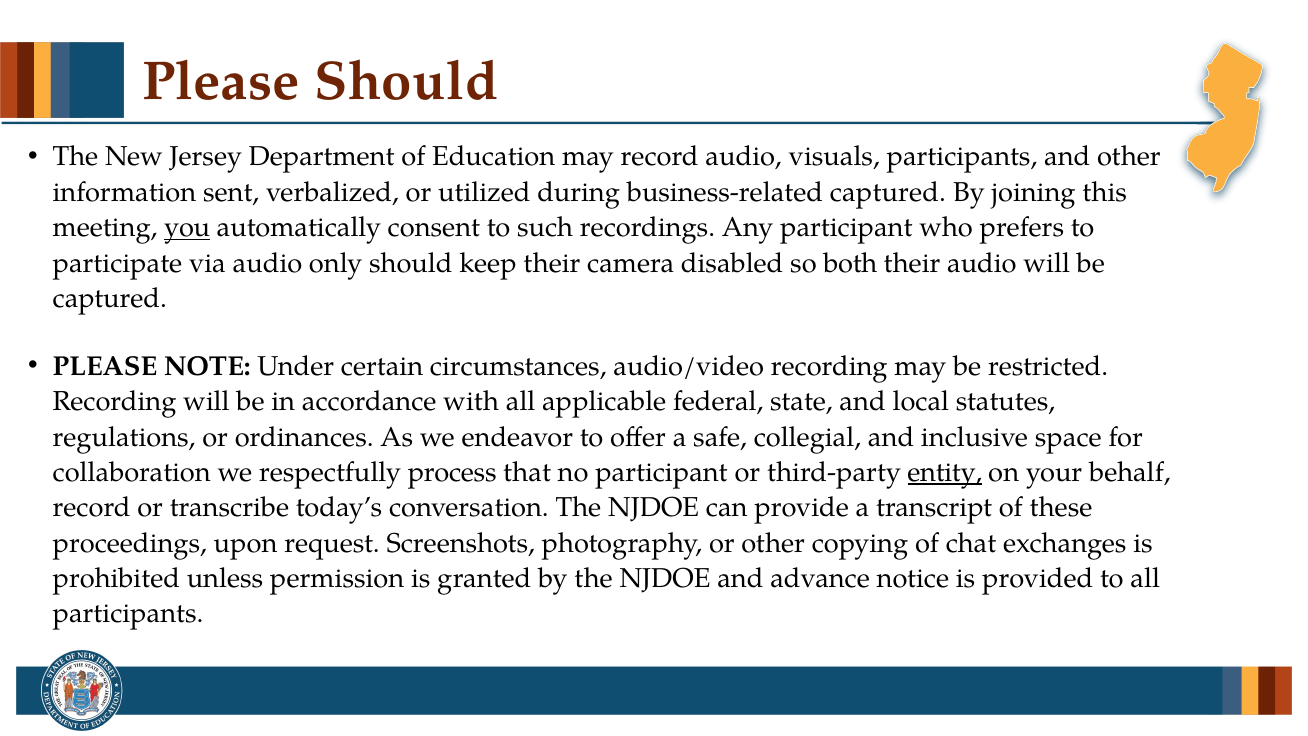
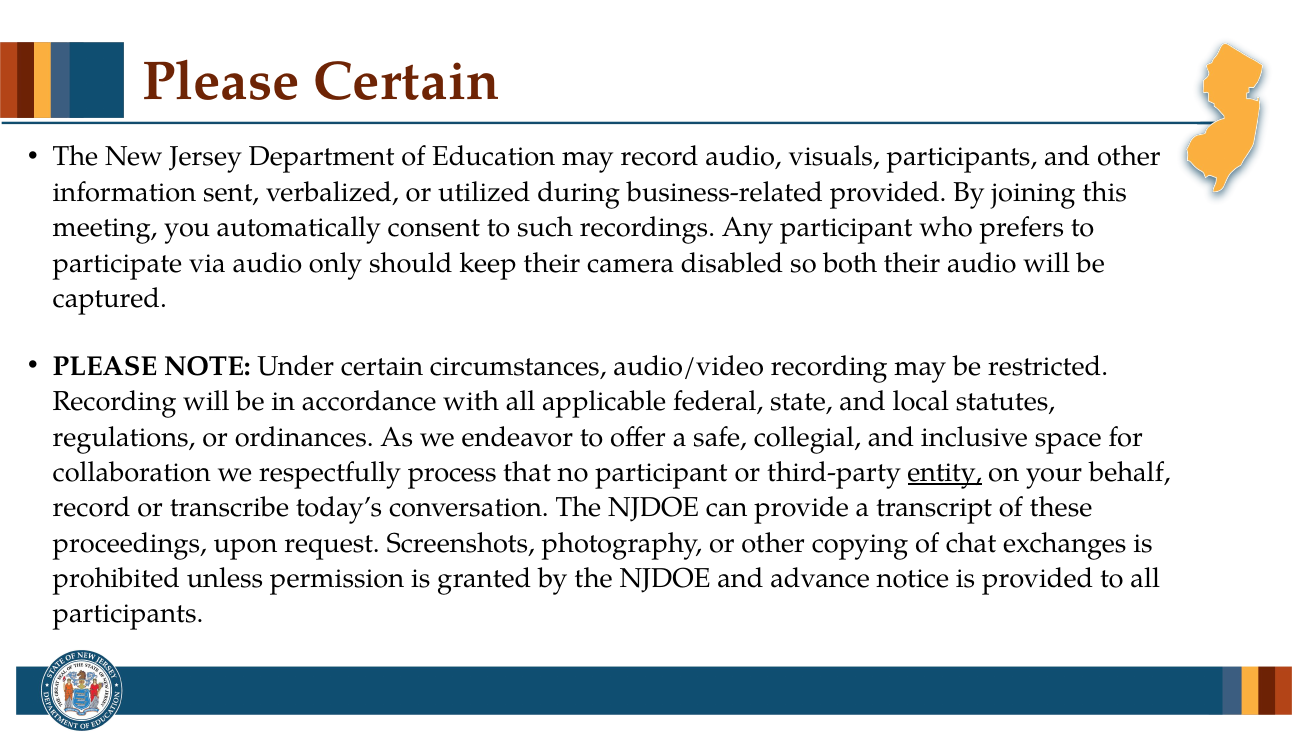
Please Should: Should -> Certain
business-related captured: captured -> provided
you underline: present -> none
